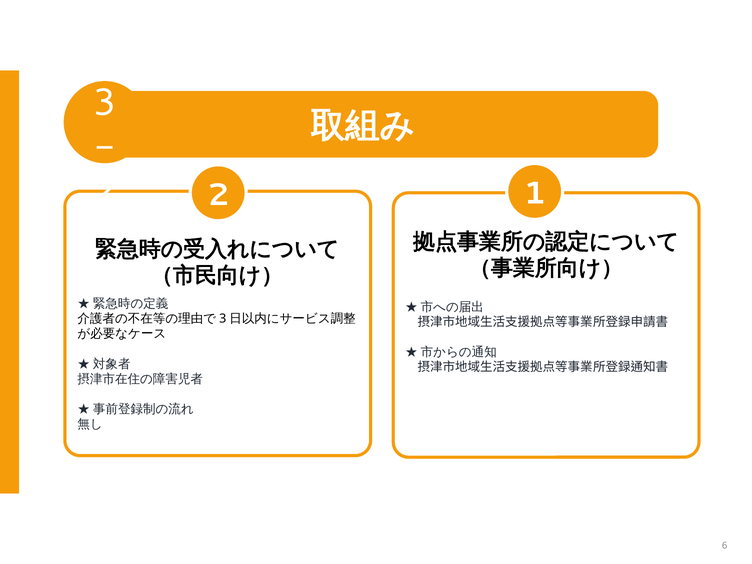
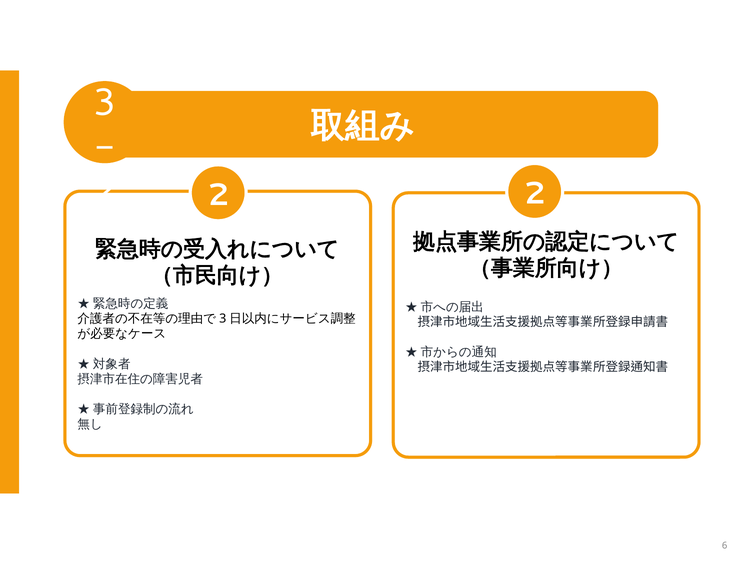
2 1: 1 -> 2
